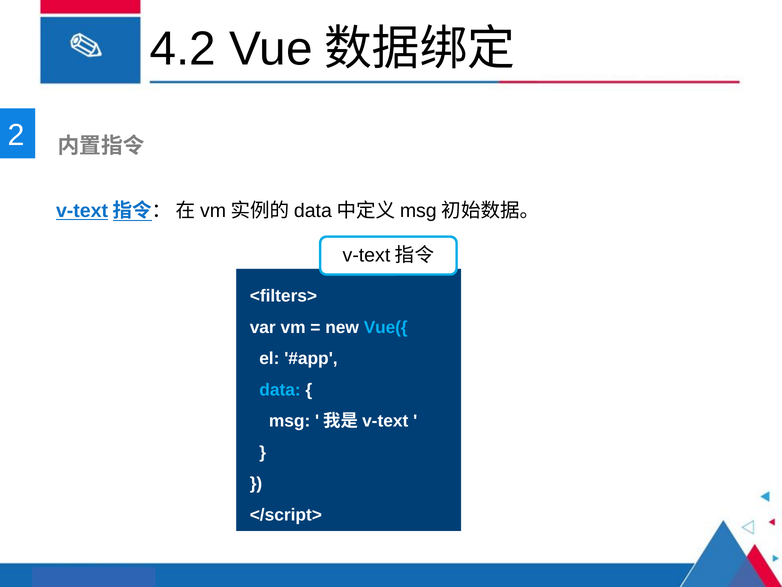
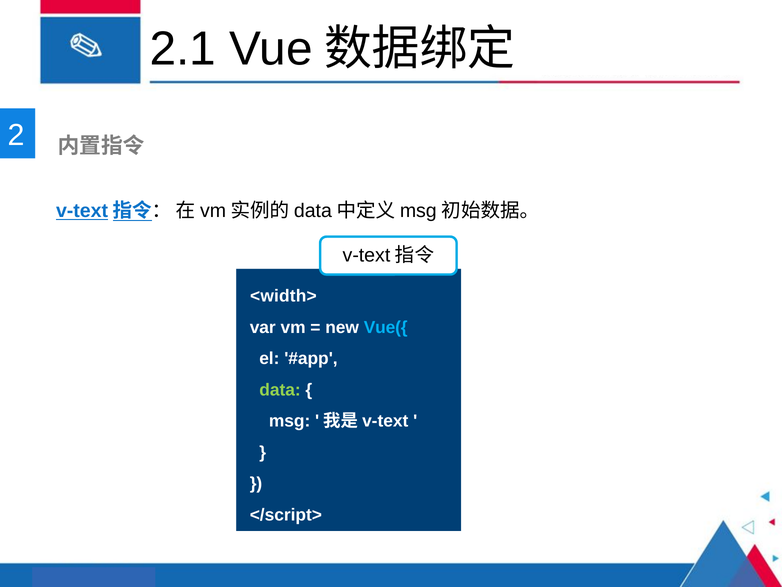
4.2: 4.2 -> 2.1
<filters>: <filters> -> <width>
data colour: light blue -> light green
